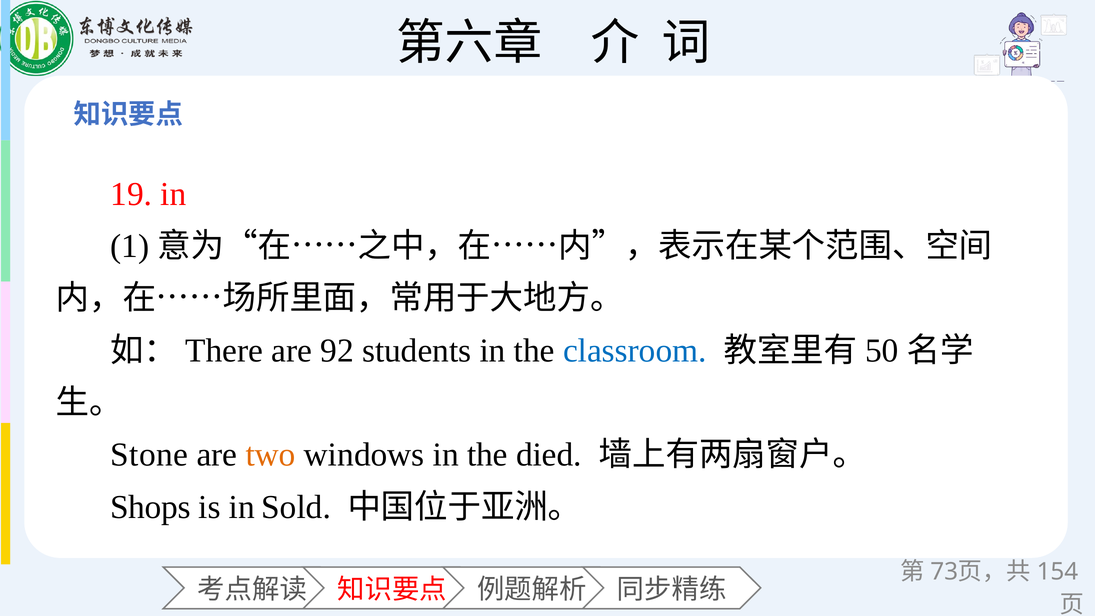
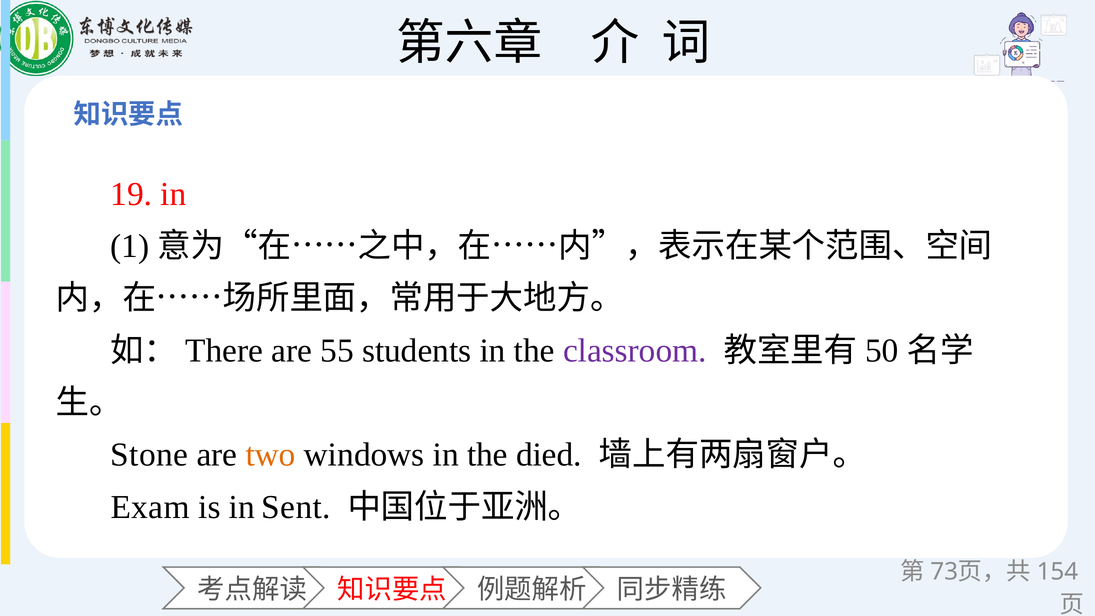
92: 92 -> 55
classroom colour: blue -> purple
Shops: Shops -> Exam
Sold: Sold -> Sent
